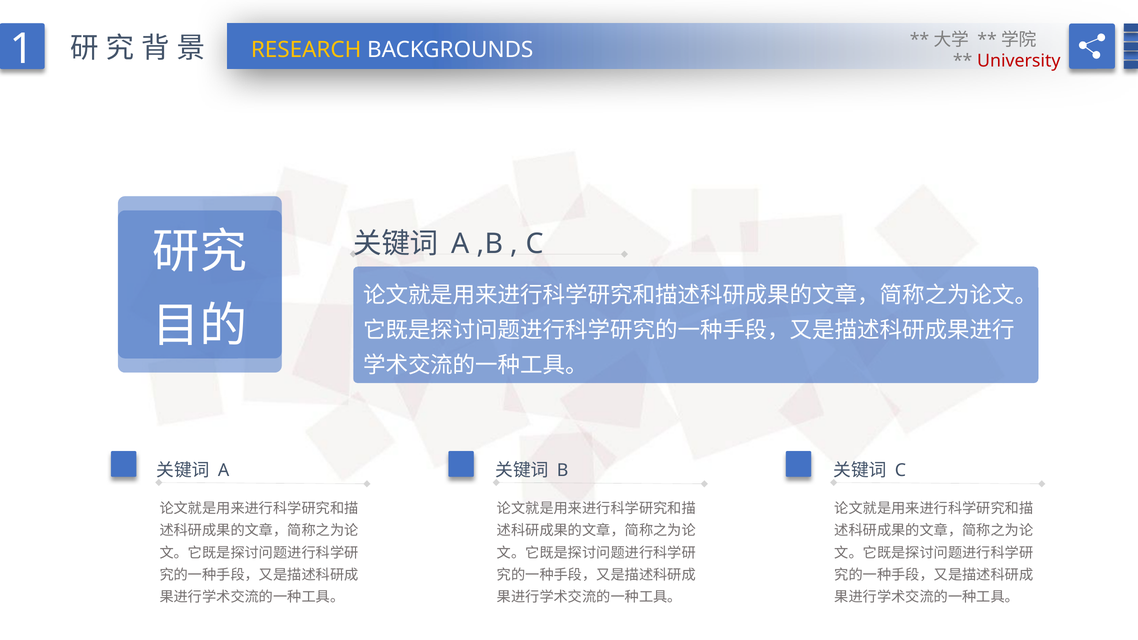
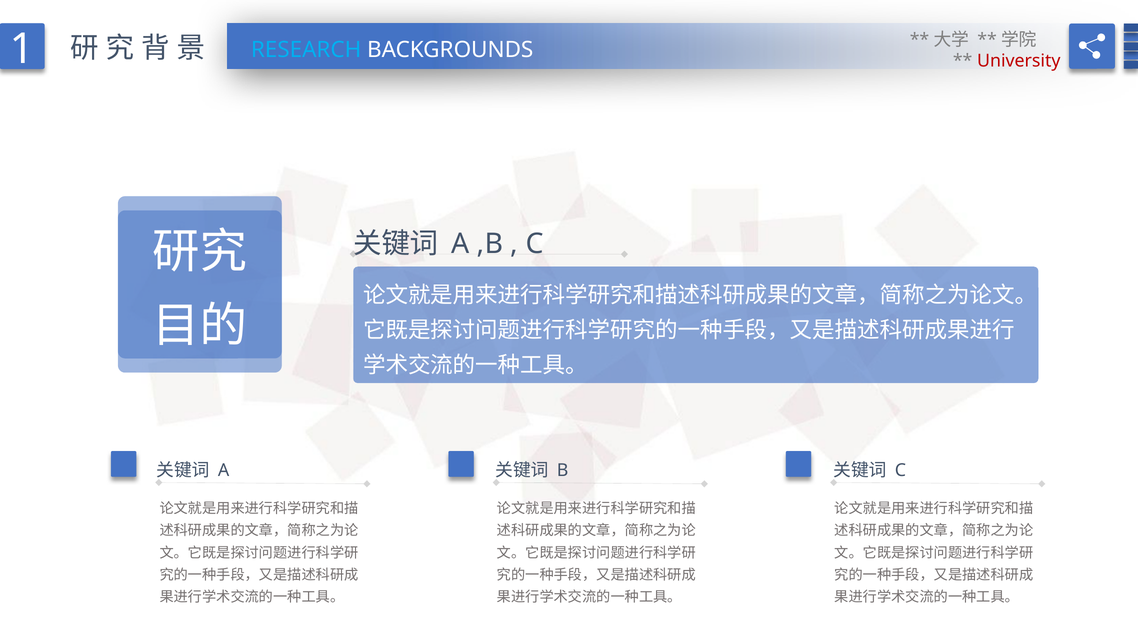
RESEARCH colour: yellow -> light blue
